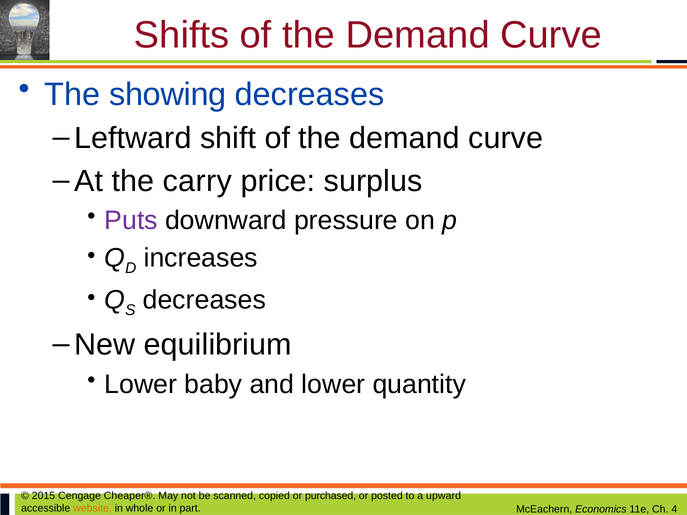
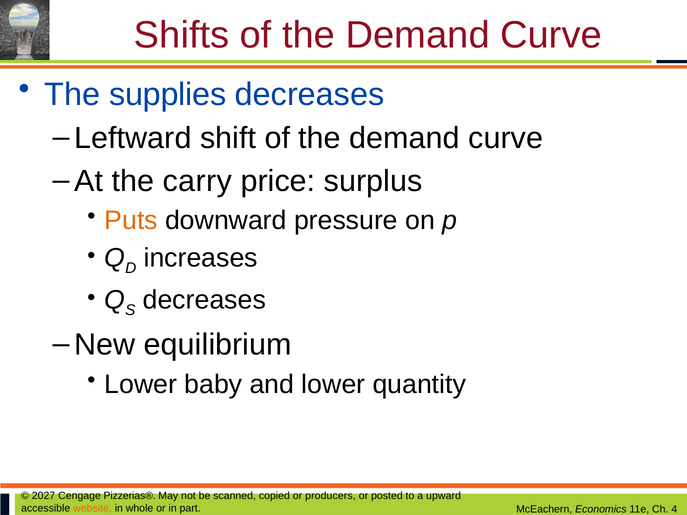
showing: showing -> supplies
Puts colour: purple -> orange
2015: 2015 -> 2027
Cheaper®: Cheaper® -> Pizzerias®
purchased: purchased -> producers
